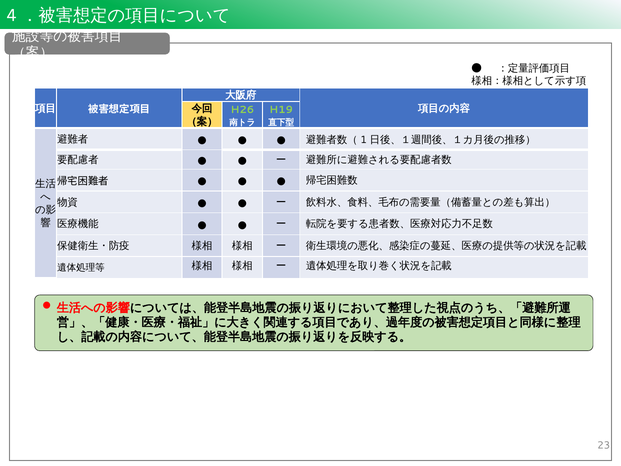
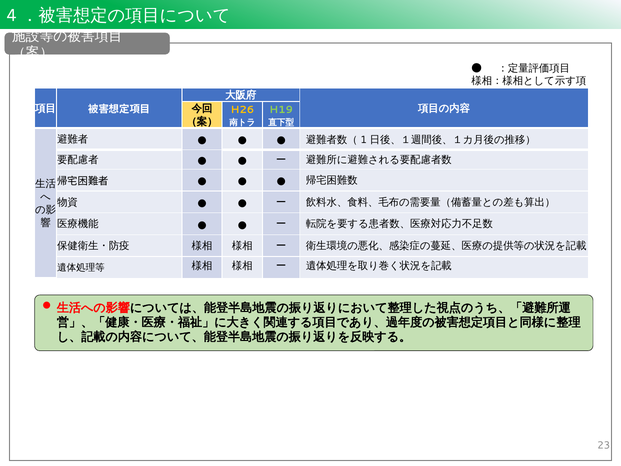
H26 colour: light green -> yellow
